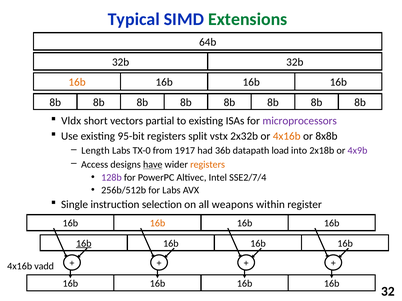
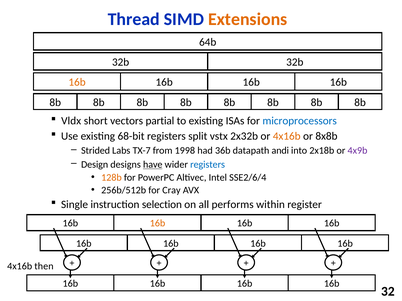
Typical: Typical -> Thread
Extensions colour: green -> orange
microprocessors colour: purple -> blue
95-bit: 95-bit -> 68-bit
Length: Length -> Strided
TX-0: TX-0 -> TX-7
1917: 1917 -> 1998
load: load -> andi
Access: Access -> Design
registers at (208, 165) colour: orange -> blue
128b colour: purple -> orange
SSE2/7/4: SSE2/7/4 -> SSE2/6/4
for Labs: Labs -> Cray
weapons: weapons -> performs
16b at (84, 244) underline: present -> none
vadd: vadd -> then
